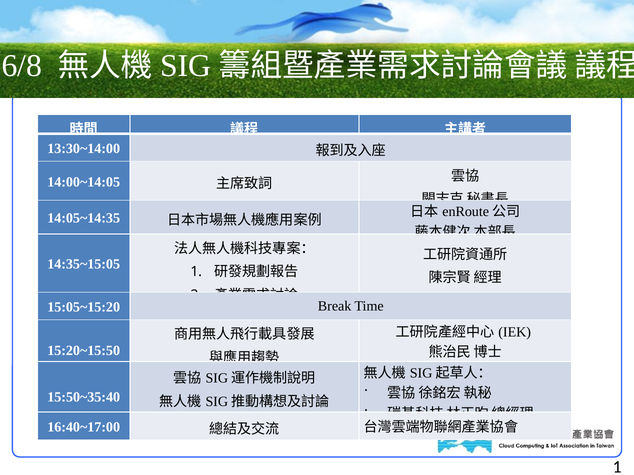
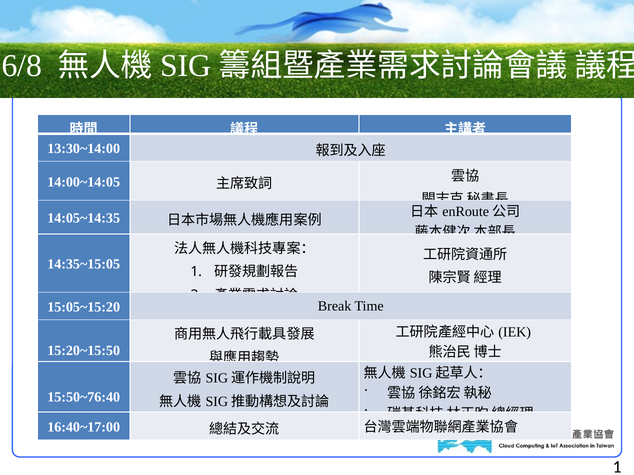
15:50~35:40: 15:50~35:40 -> 15:50~76:40
